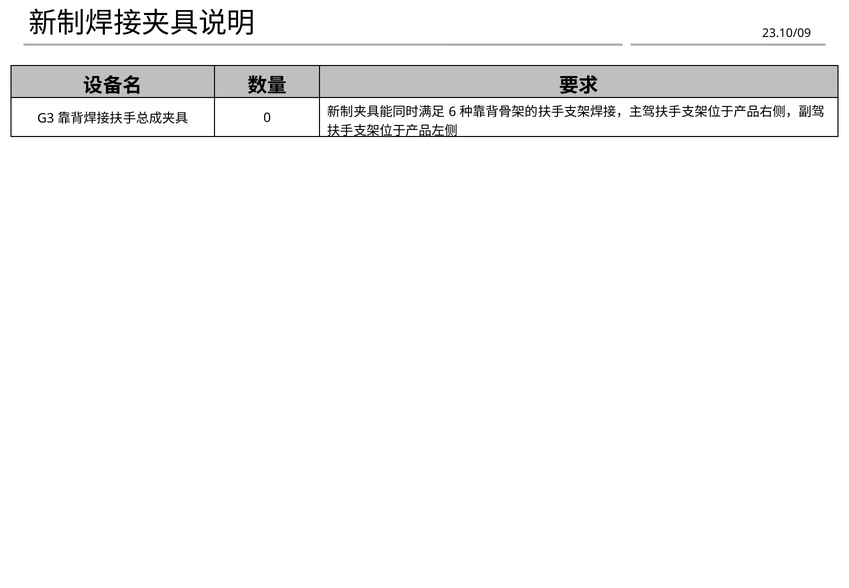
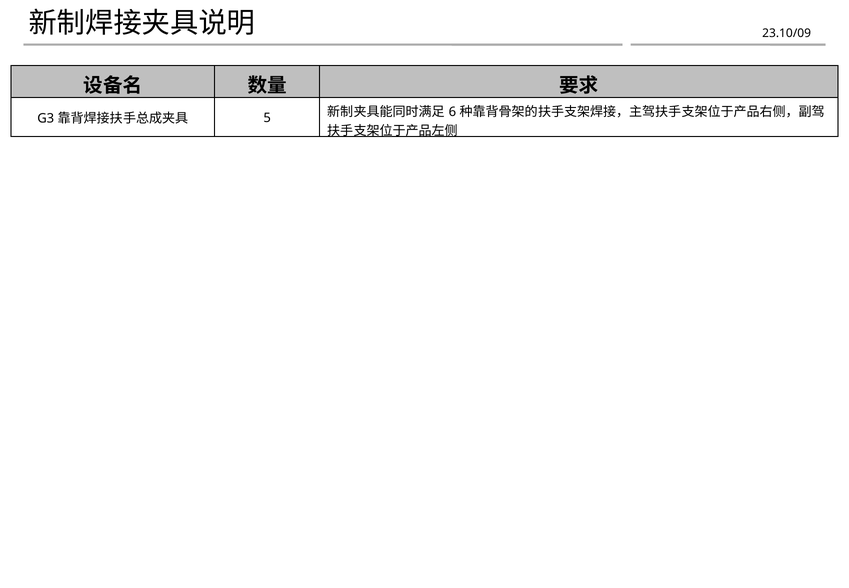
0: 0 -> 5
